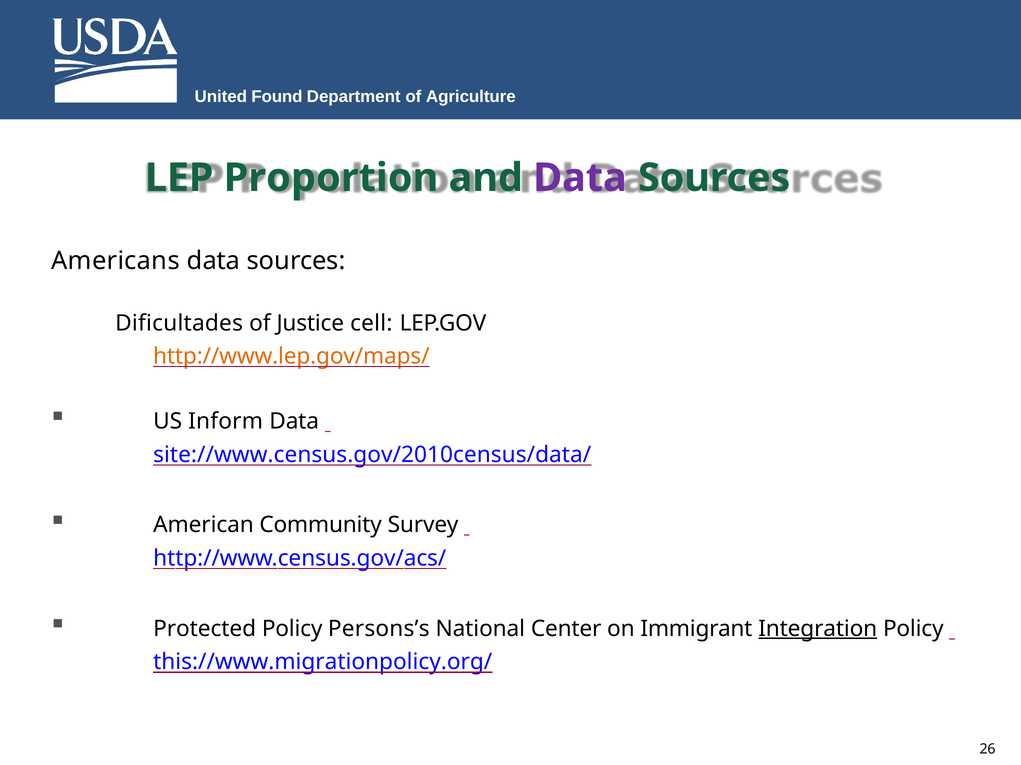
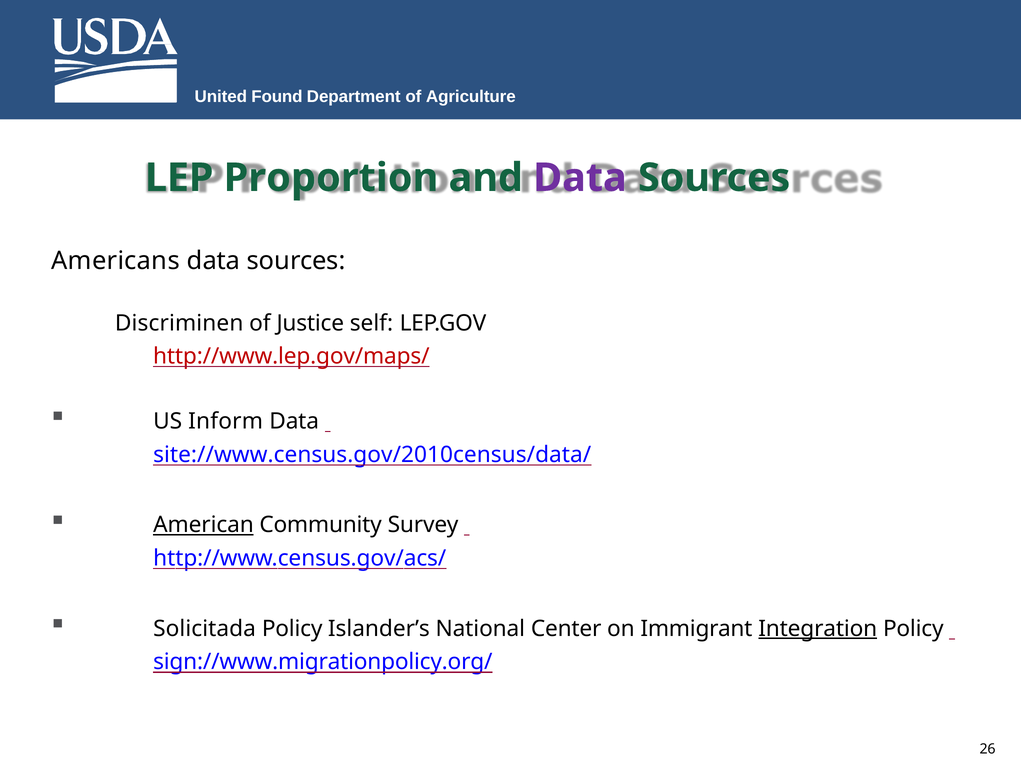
Dificultades: Dificultades -> Discriminen
cell: cell -> self
http://www.lep.gov/maps/ colour: orange -> red
American underline: none -> present
Protected: Protected -> Solicitada
Persons’s: Persons’s -> Islander’s
this://www.migrationpolicy.org/: this://www.migrationpolicy.org/ -> sign://www.migrationpolicy.org/
